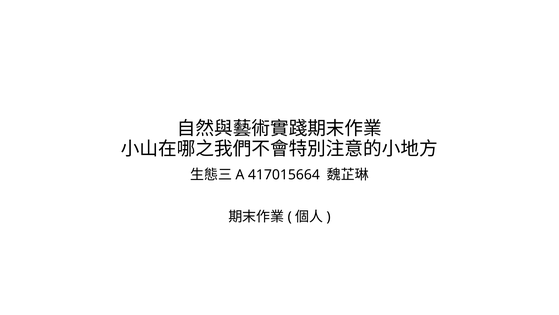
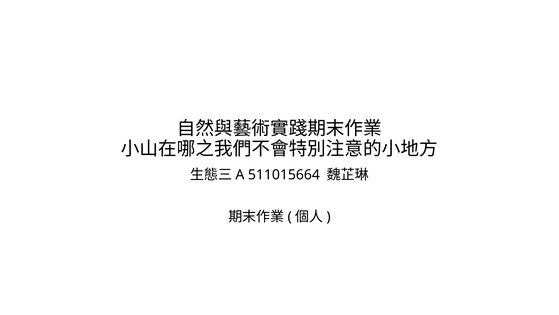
417015664: 417015664 -> 511015664
